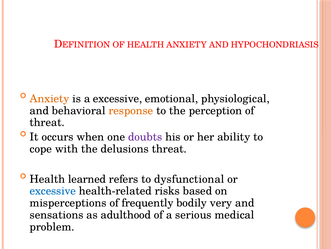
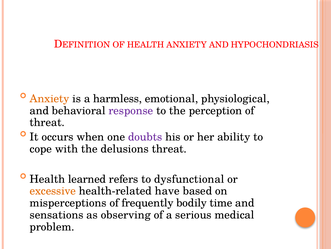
a excessive: excessive -> harmless
response colour: orange -> purple
excessive at (53, 191) colour: blue -> orange
risks: risks -> have
very: very -> time
adulthood: adulthood -> observing
